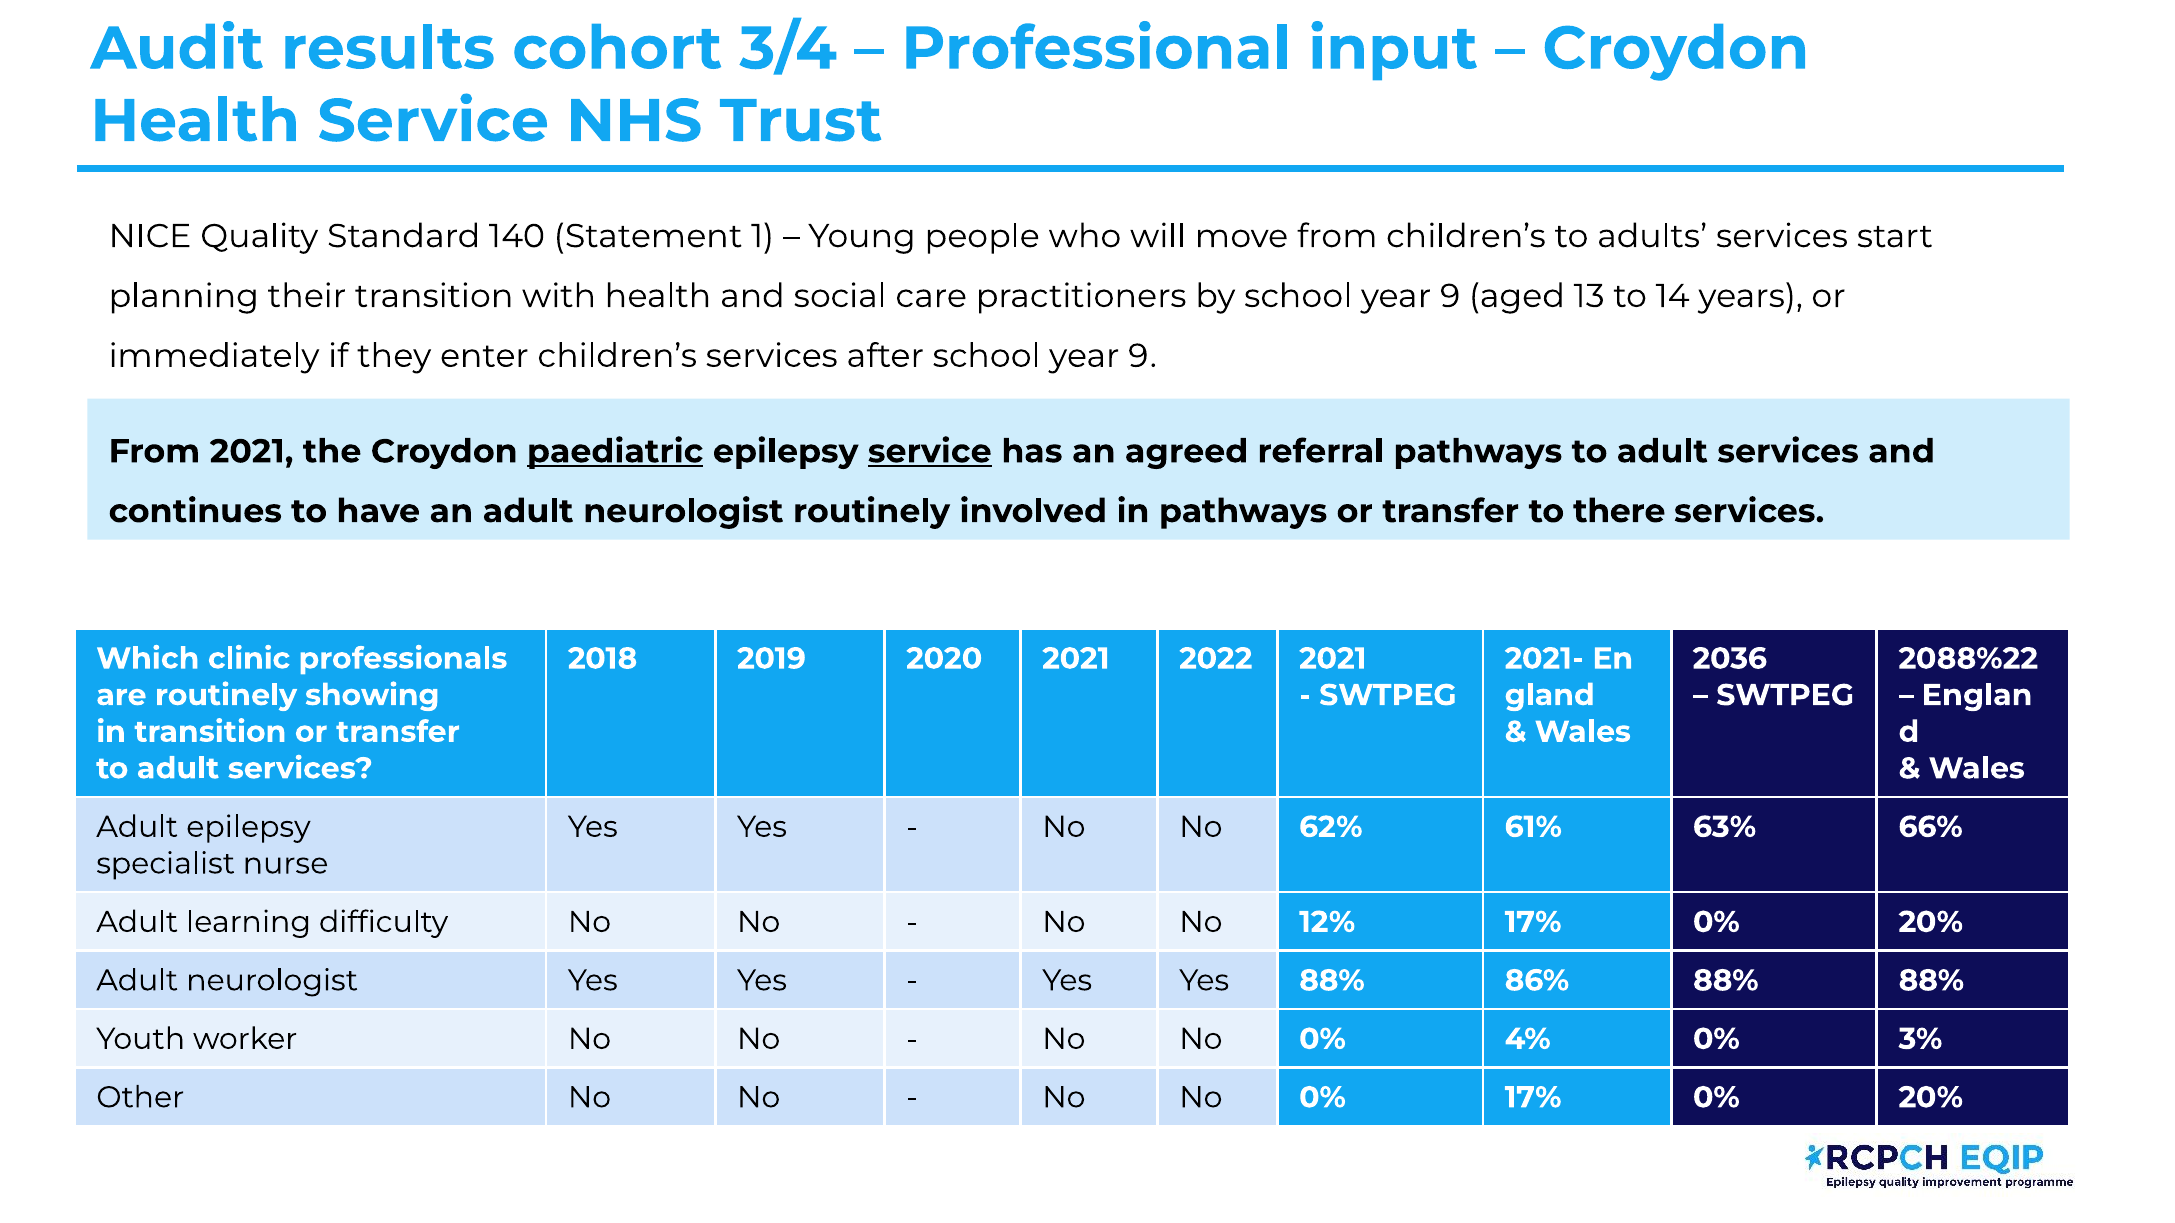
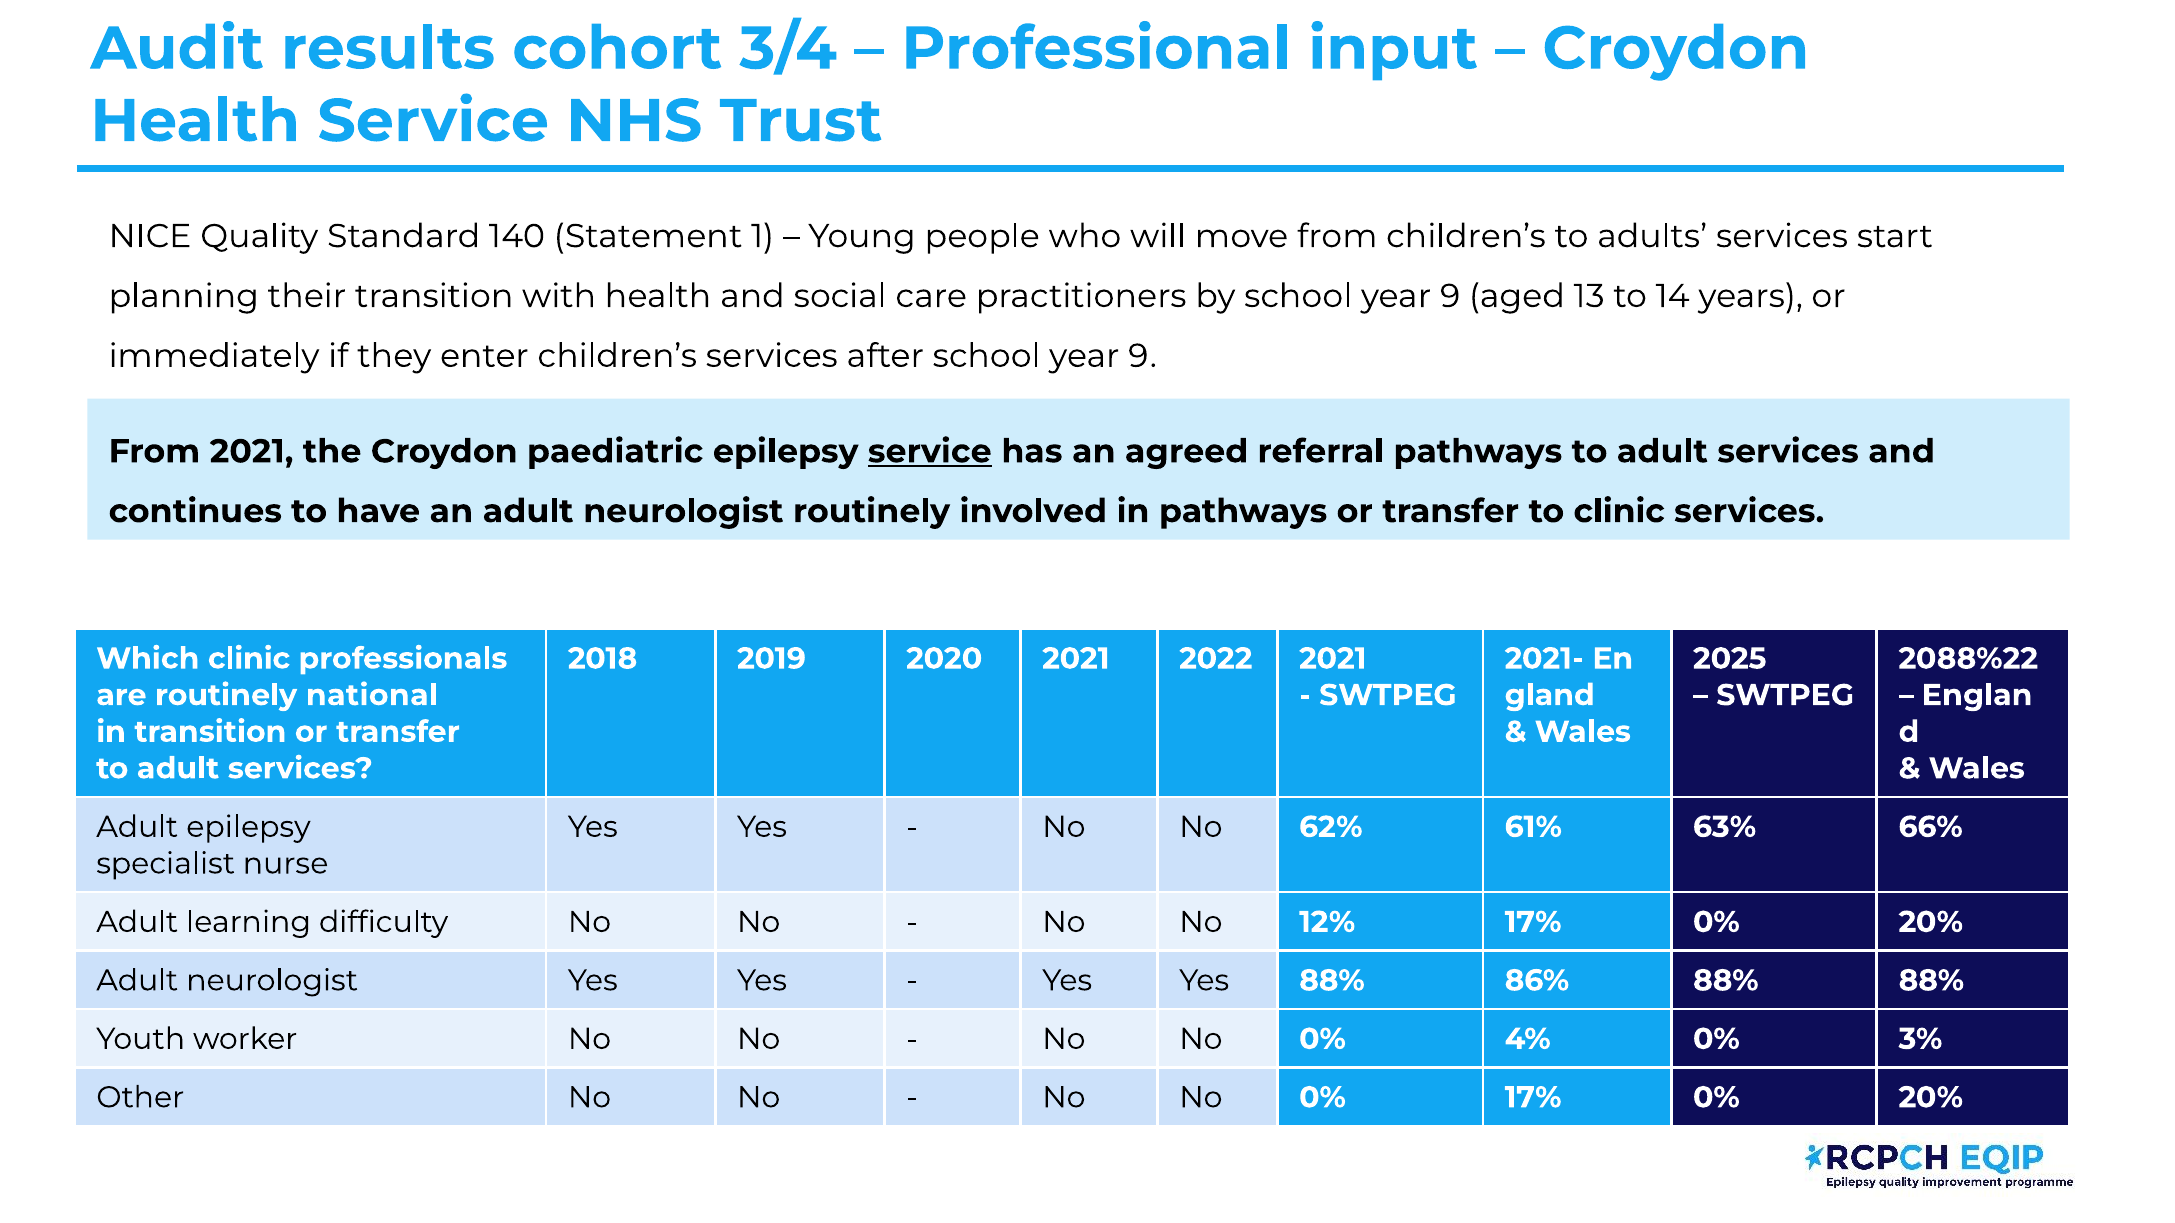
paediatric underline: present -> none
to there: there -> clinic
2036: 2036 -> 2025
showing: showing -> national
